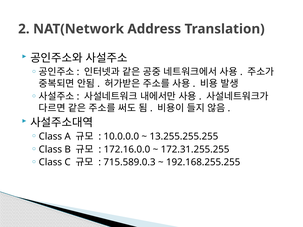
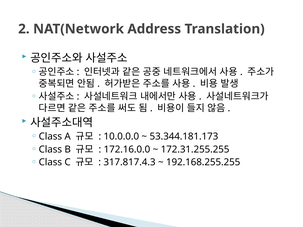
13.255.255.255: 13.255.255.255 -> 53.344.181.173
715.589.0.3: 715.589.0.3 -> 317.817.4.3
